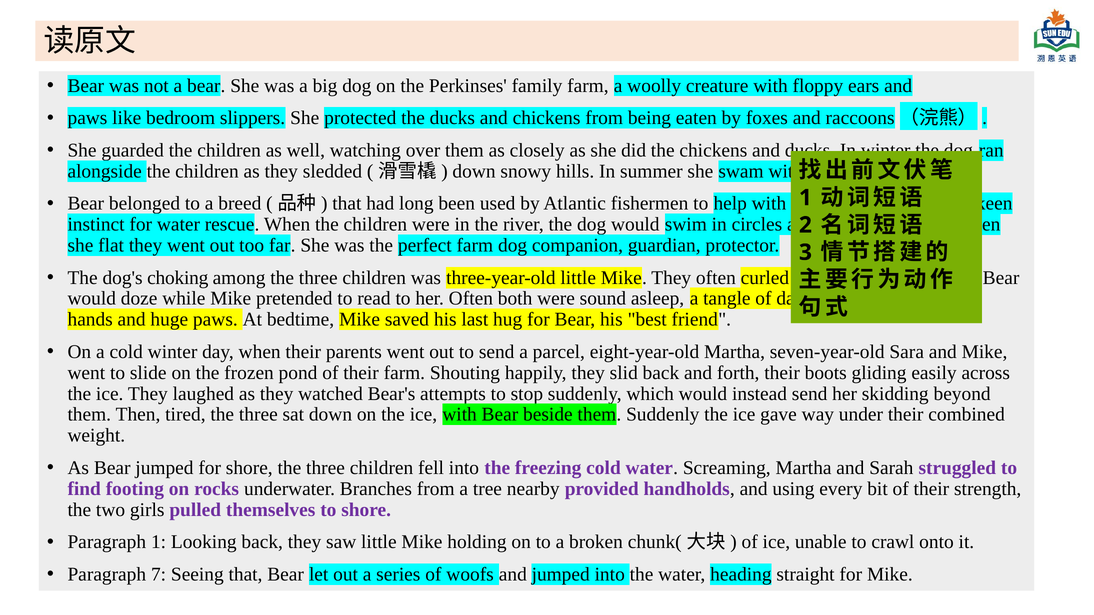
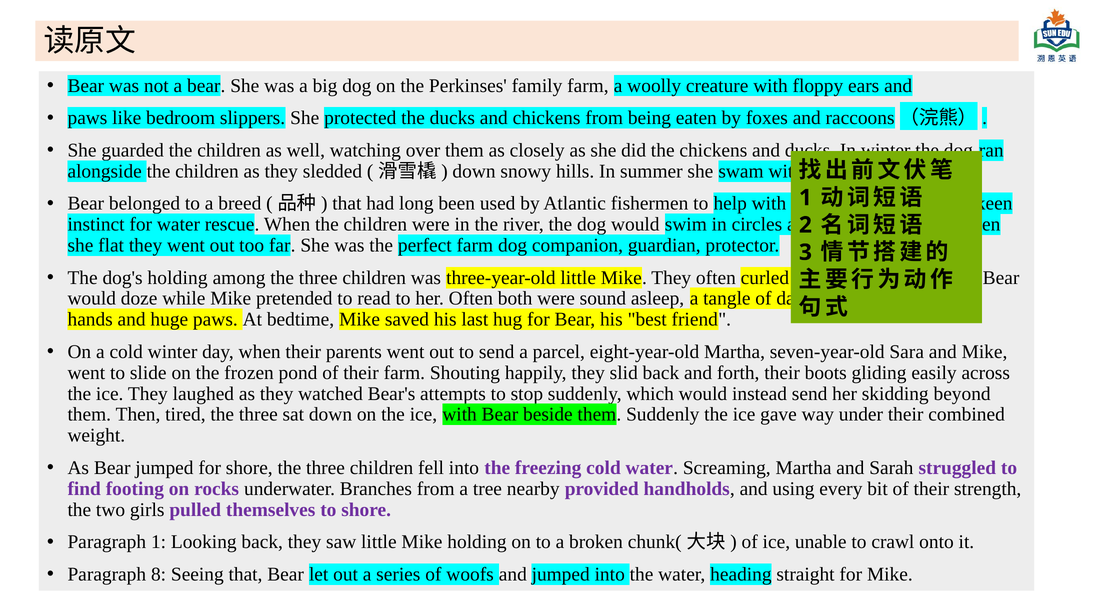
dog's choking: choking -> holding
7: 7 -> 8
